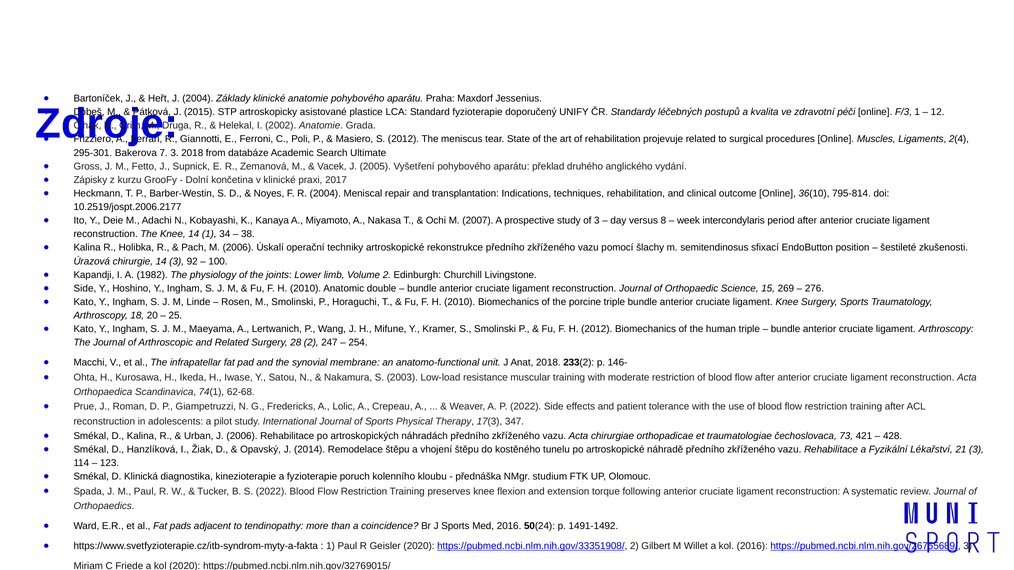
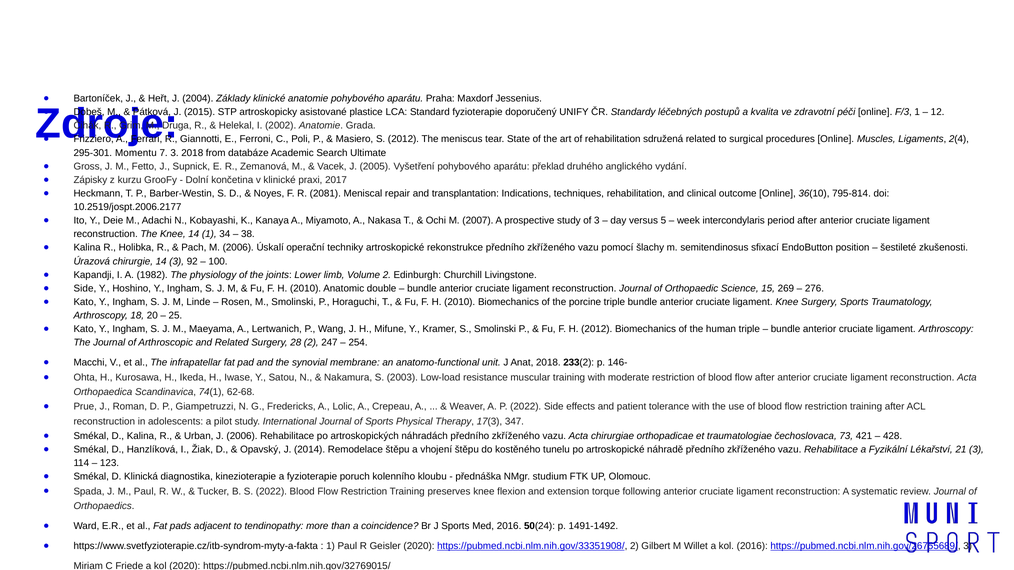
projevuje: projevuje -> sdružená
Bakerova: Bakerova -> Momentu
R 2004: 2004 -> 2081
8: 8 -> 5
